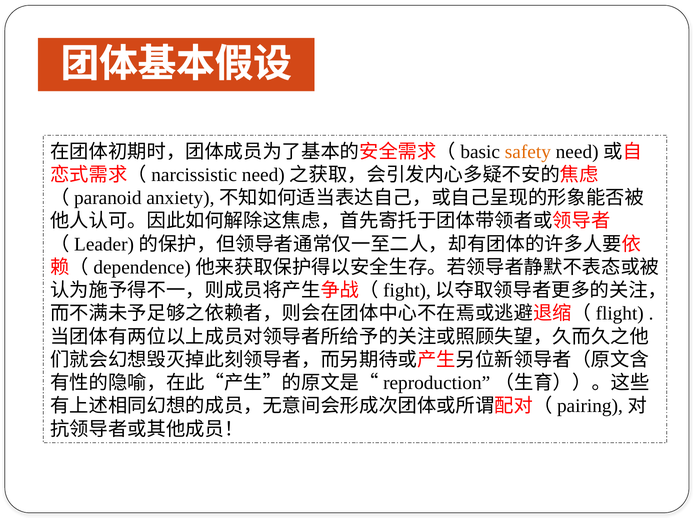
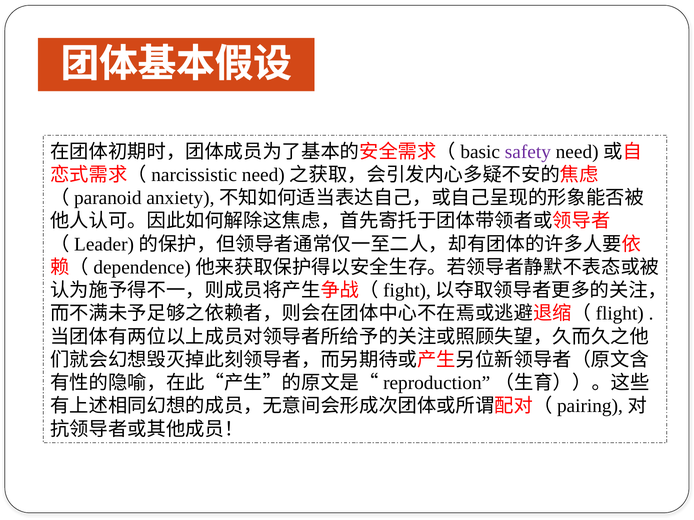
safety colour: orange -> purple
